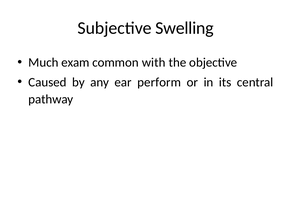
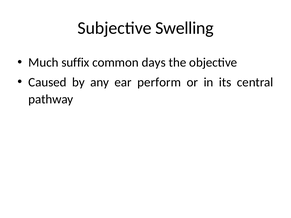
exam: exam -> suffix
with: with -> days
